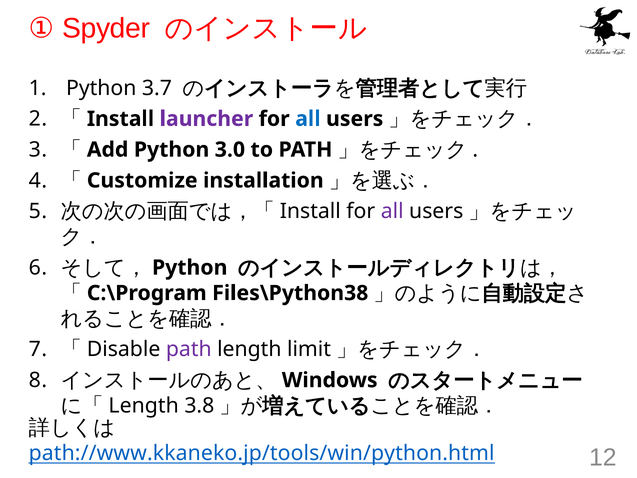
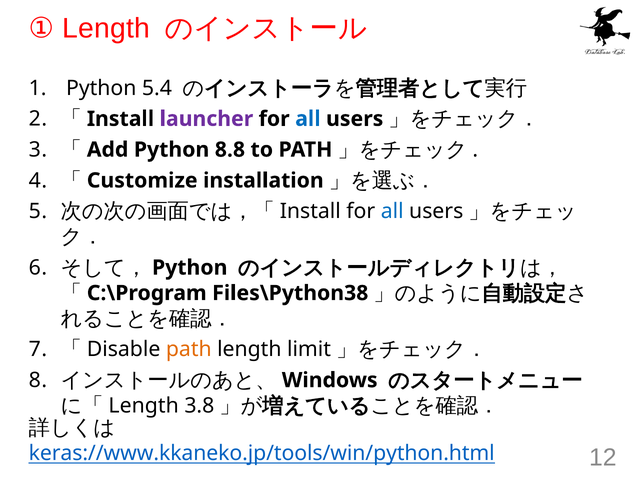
① Spyder: Spyder -> Length
3.7: 3.7 -> 5.4
3.0: 3.0 -> 8.8
all at (392, 211) colour: purple -> blue
path at (189, 349) colour: purple -> orange
path://www.kkaneko.jp/tools/win/python.html: path://www.kkaneko.jp/tools/win/python.html -> keras://www.kkaneko.jp/tools/win/python.html
